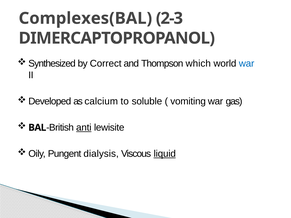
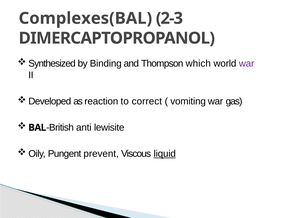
Correct: Correct -> Binding
war at (247, 64) colour: blue -> purple
calcium: calcium -> reaction
soluble: soluble -> correct
anti underline: present -> none
dialysis: dialysis -> prevent
